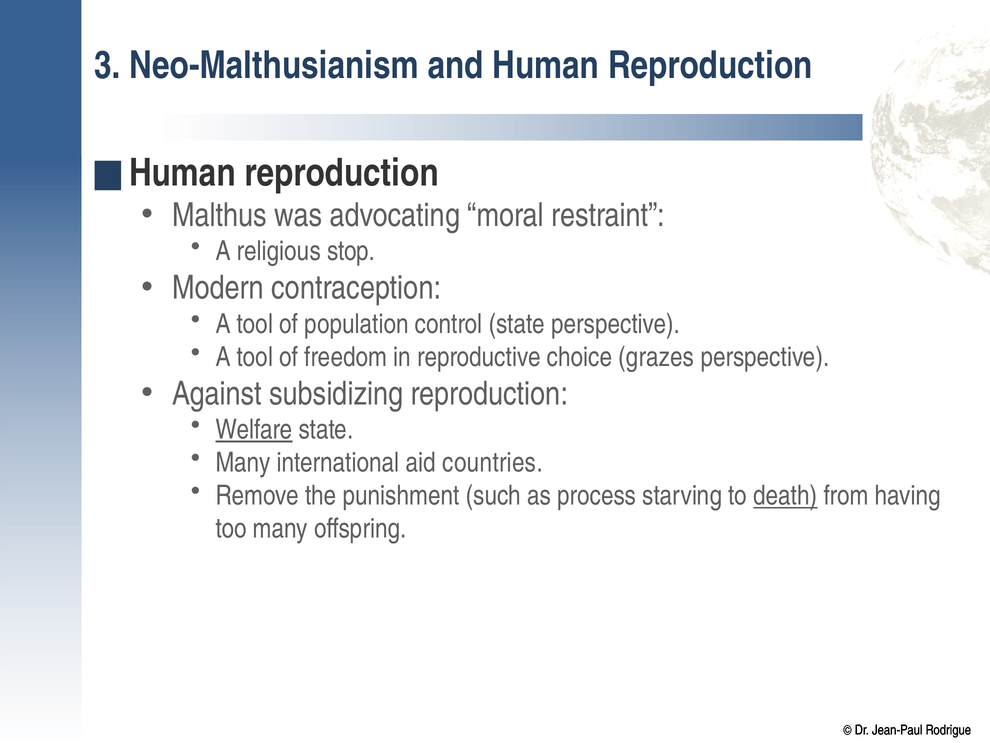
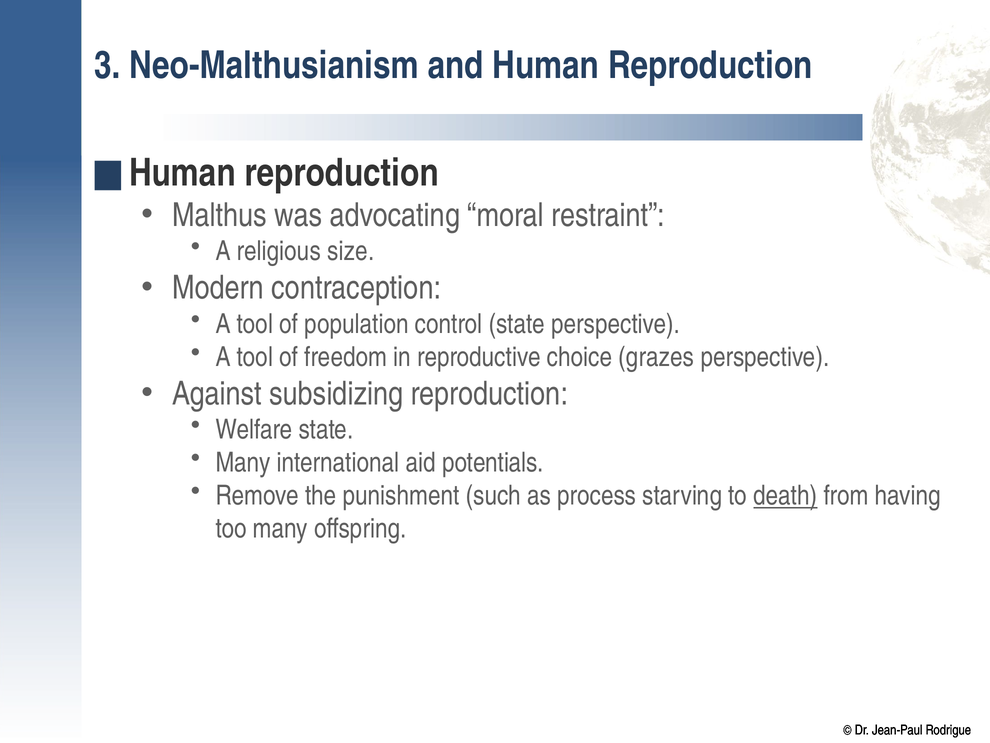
stop: stop -> size
Welfare underline: present -> none
countries: countries -> potentials
